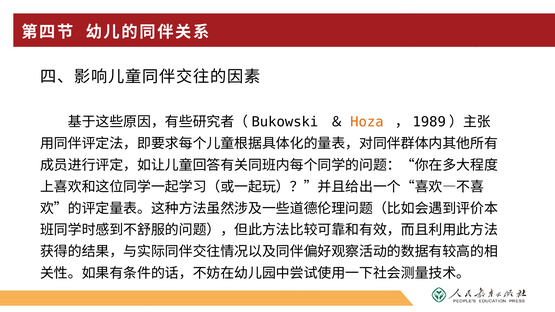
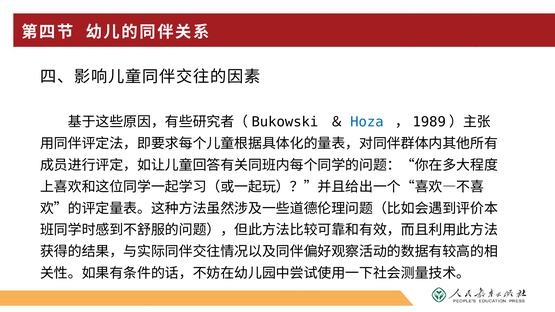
Hoza colour: orange -> blue
